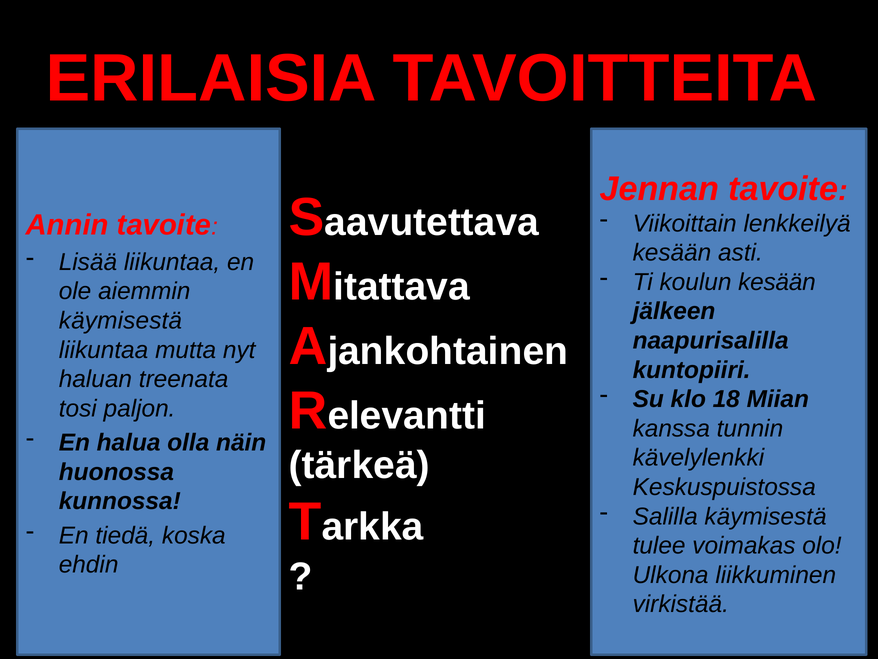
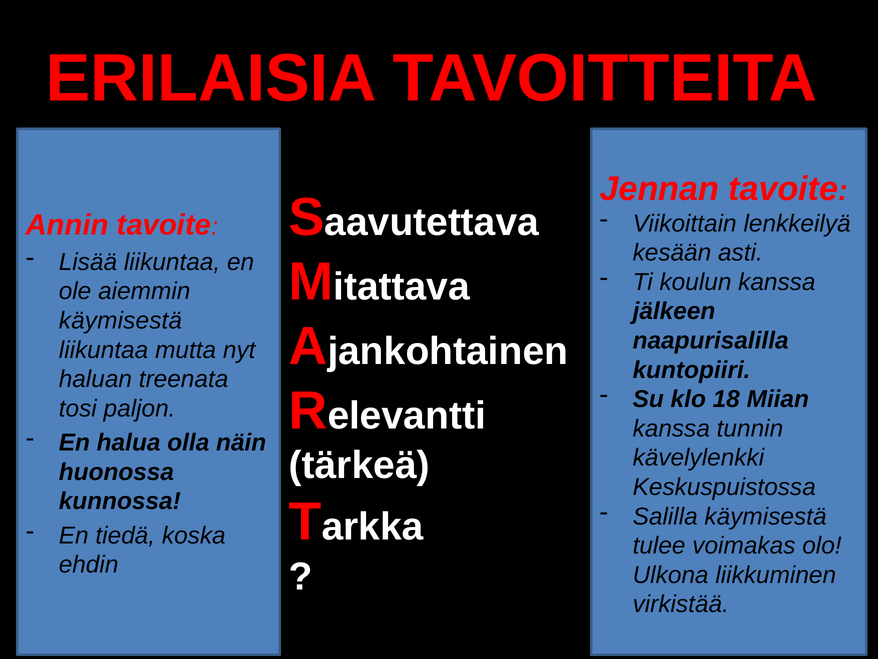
koulun kesään: kesään -> kanssa
